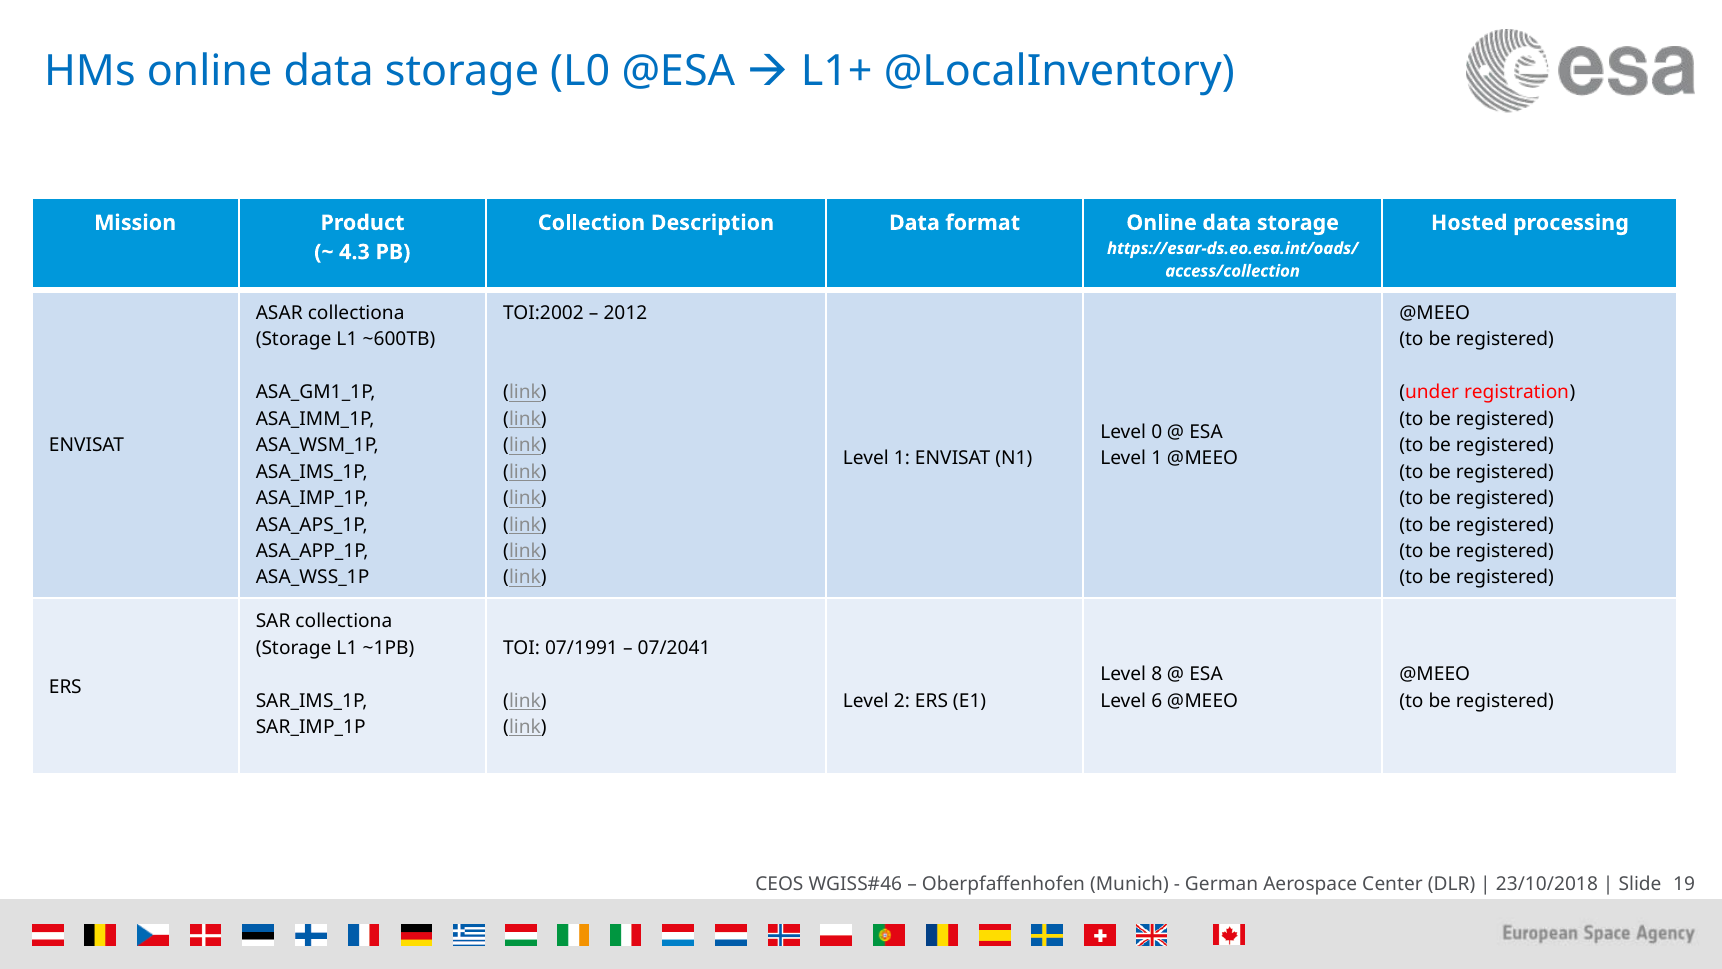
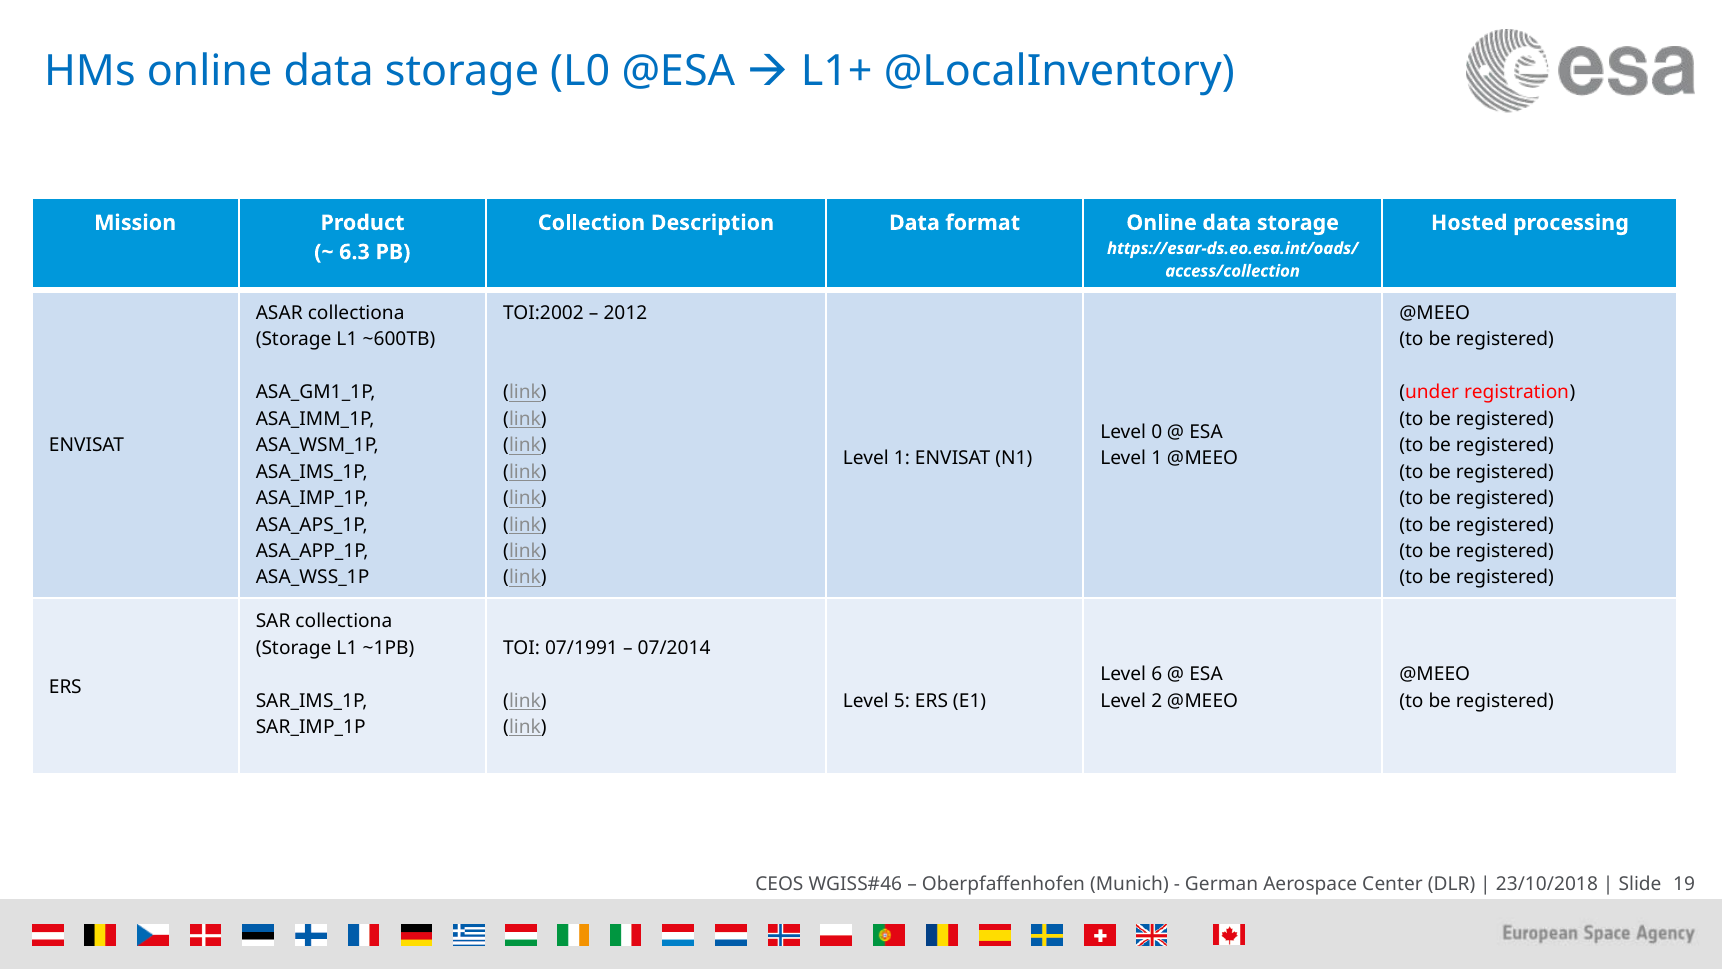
4.3: 4.3 -> 6.3
07/2041: 07/2041 -> 07/2014
8: 8 -> 6
2: 2 -> 5
6: 6 -> 2
